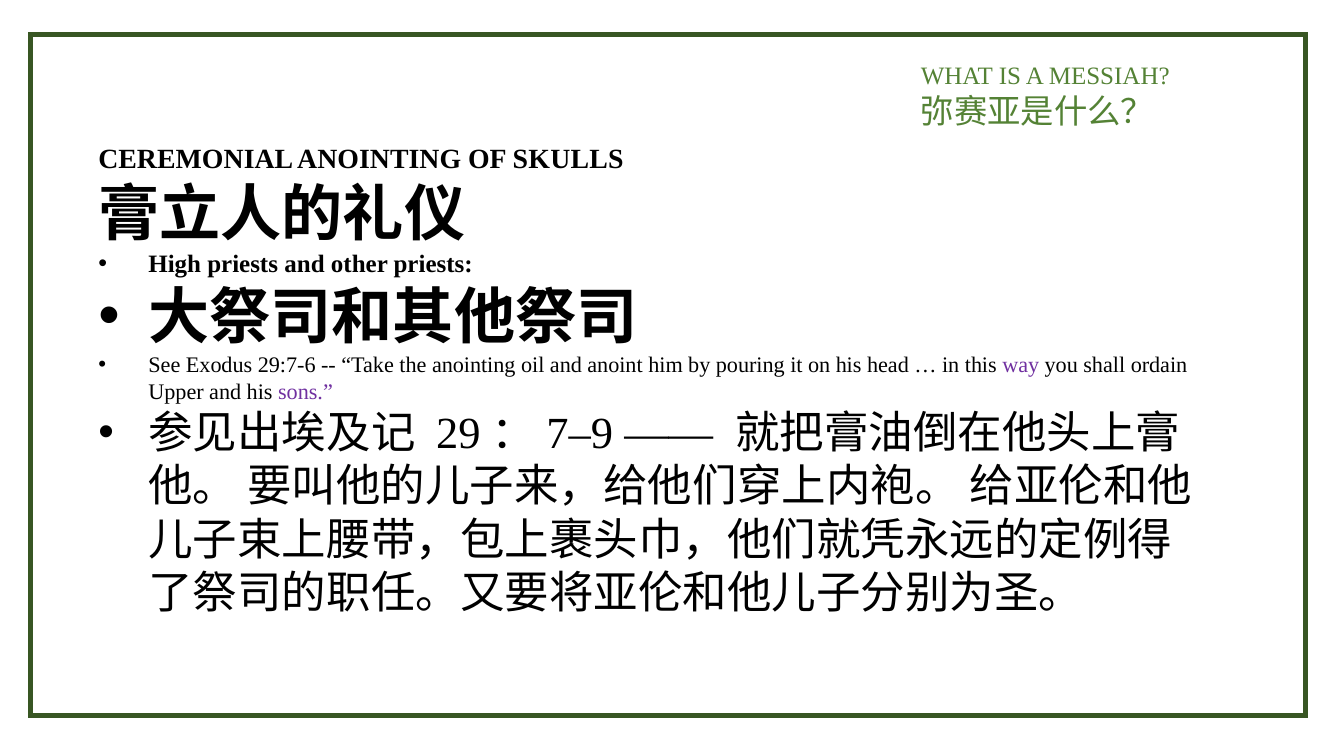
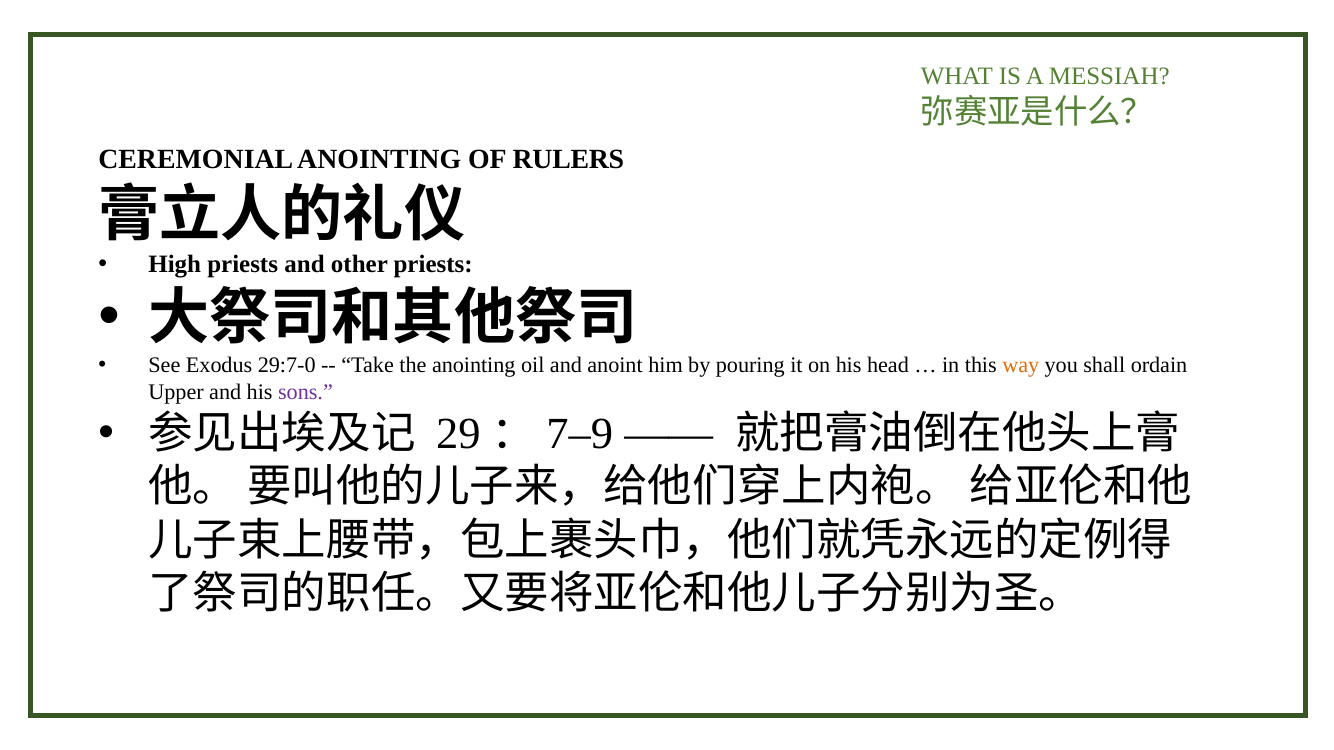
SKULLS: SKULLS -> RULERS
29:7-6: 29:7-6 -> 29:7-0
way colour: purple -> orange
